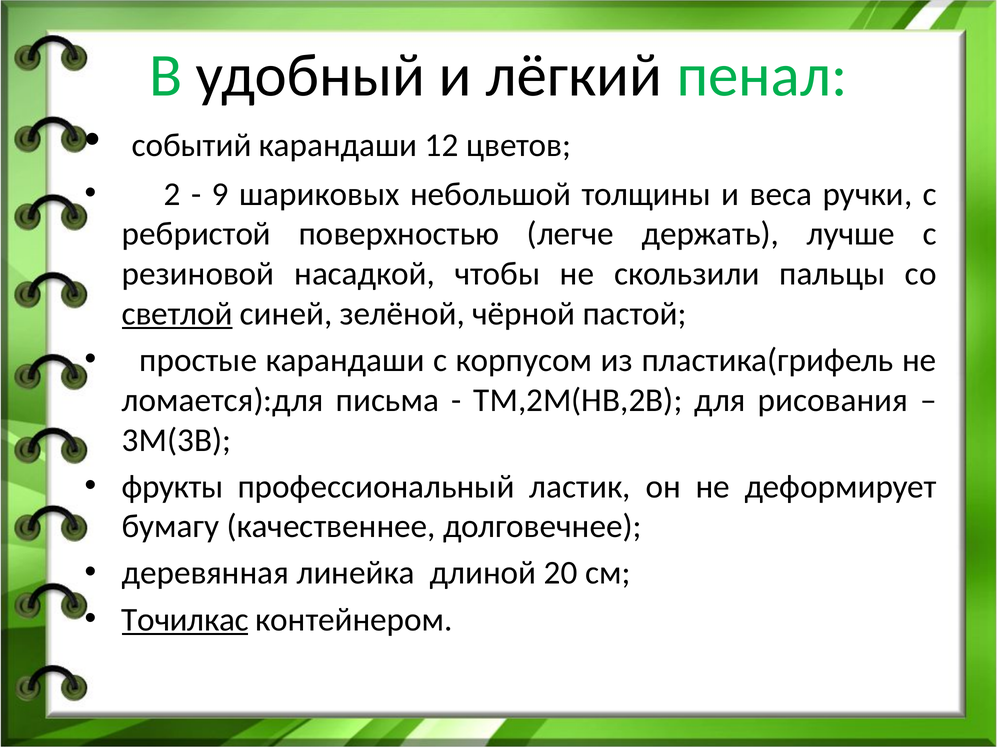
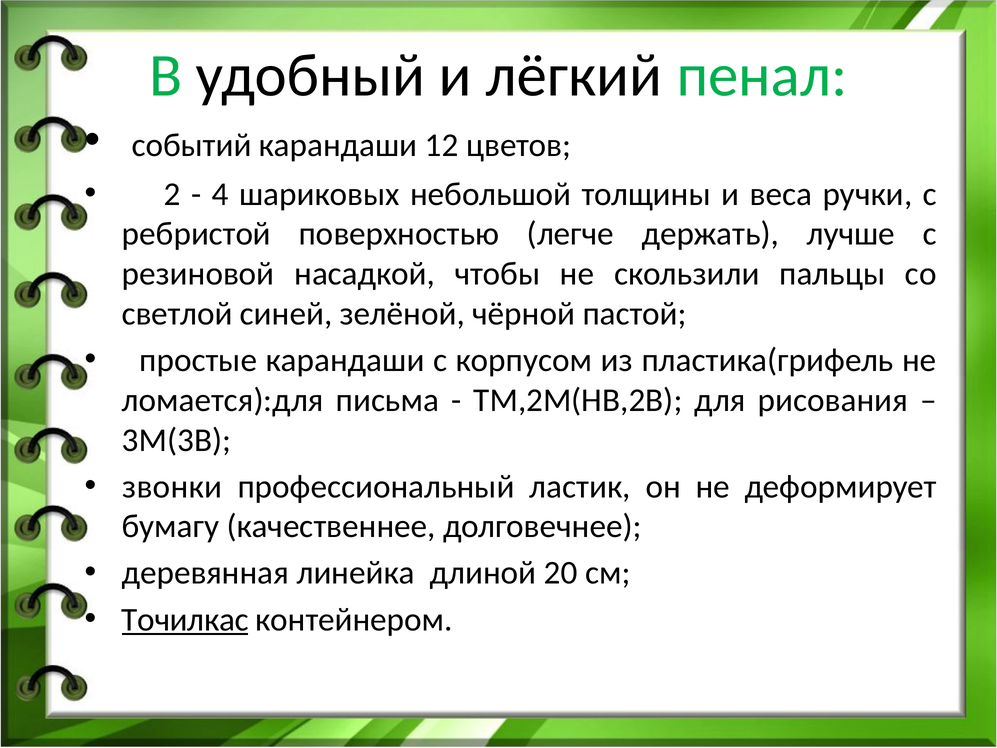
9: 9 -> 4
светлой underline: present -> none
фрукты: фрукты -> звонки
